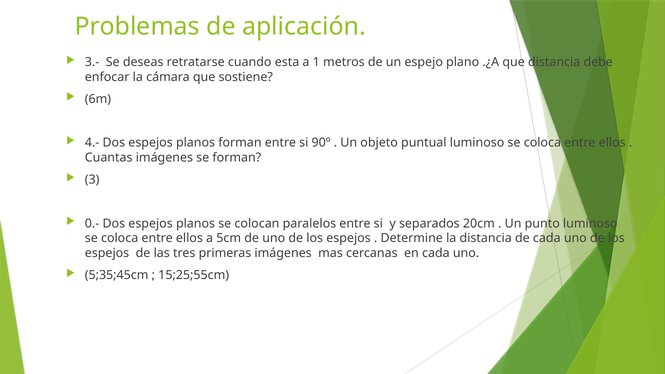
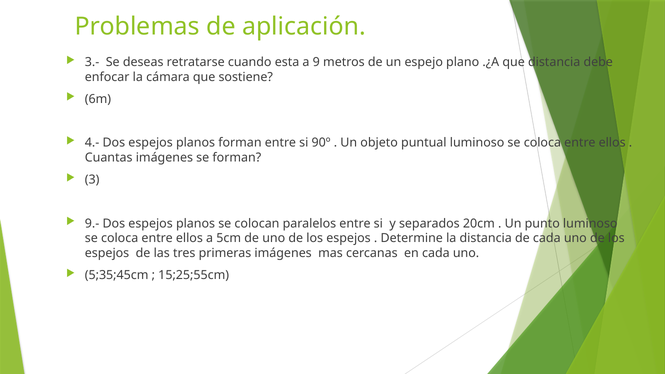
1: 1 -> 9
0.-: 0.- -> 9.-
